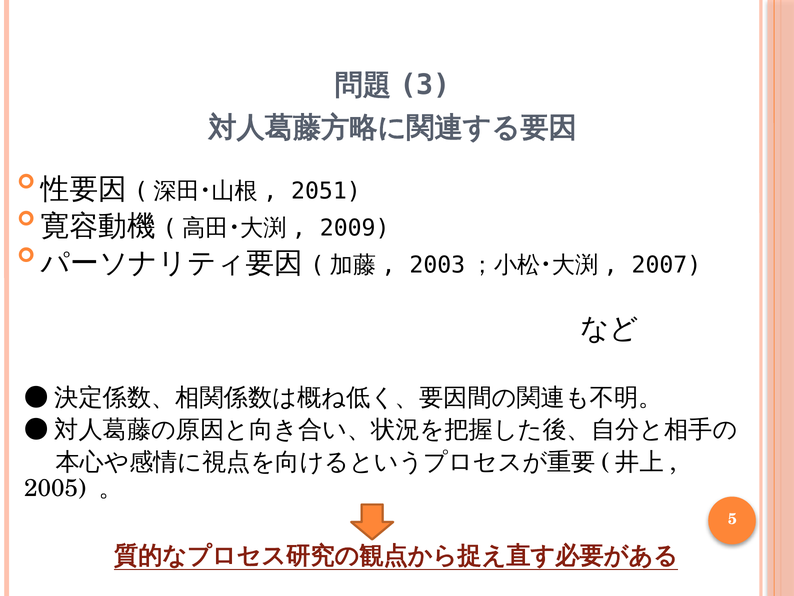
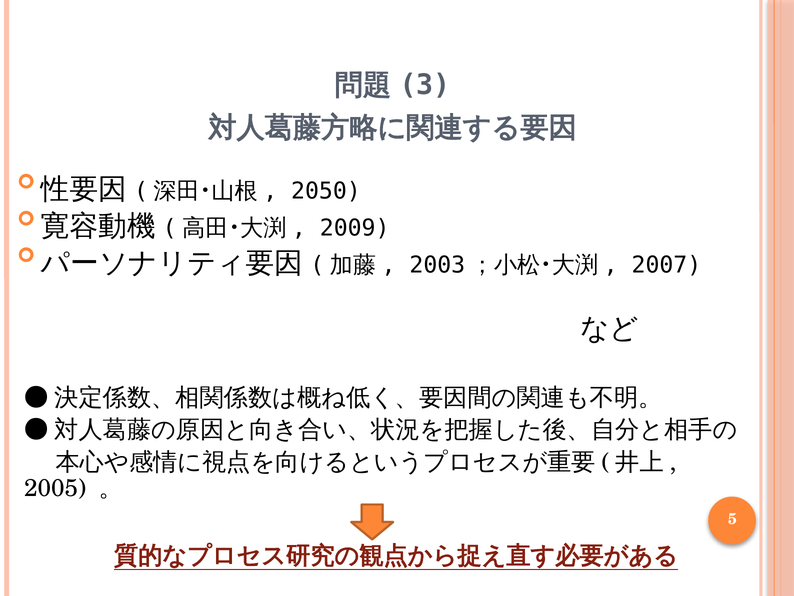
2051: 2051 -> 2050
